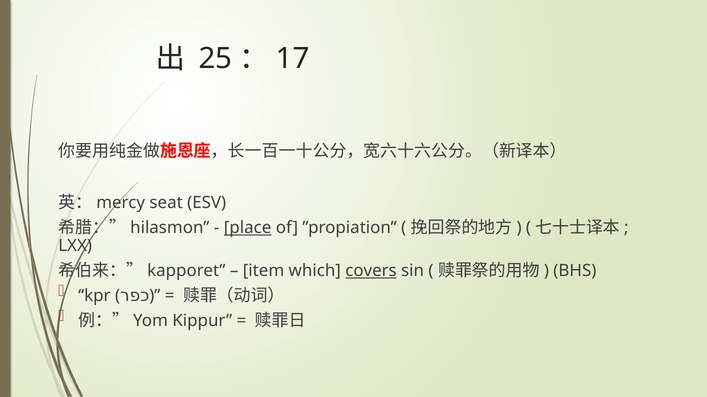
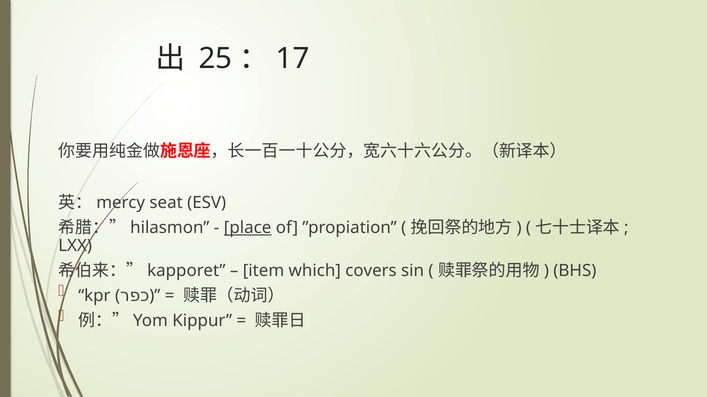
covers underline: present -> none
